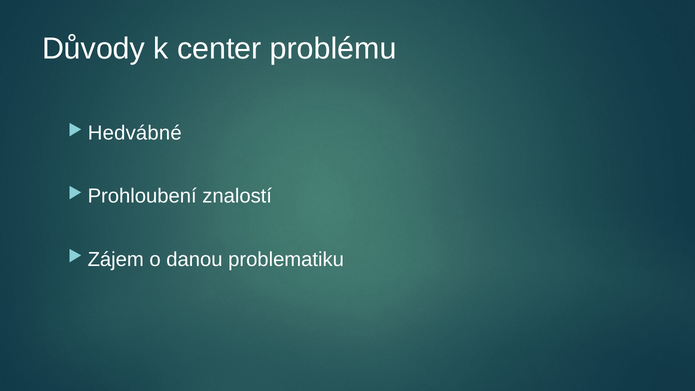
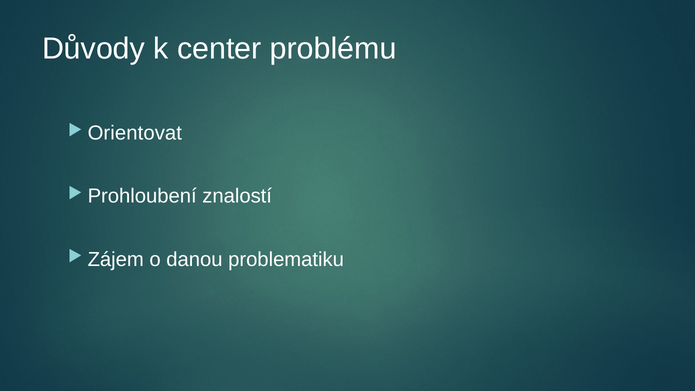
Hedvábné: Hedvábné -> Orientovat
